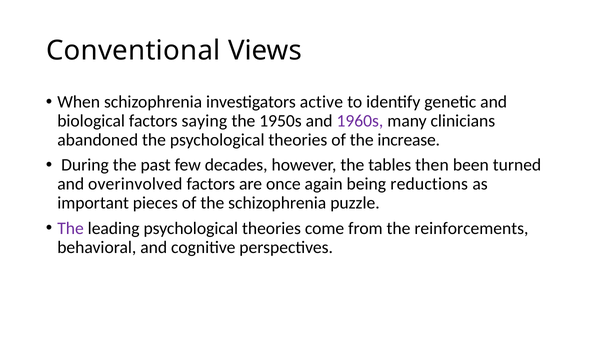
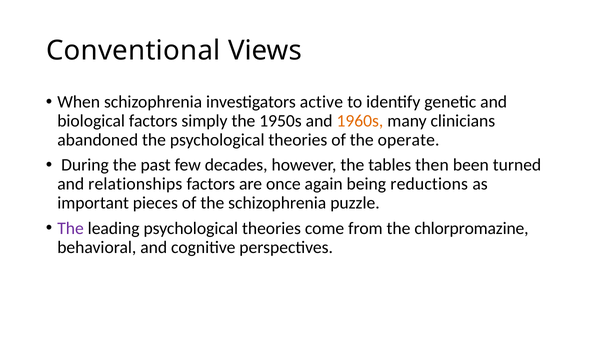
saying: saying -> simply
1960s colour: purple -> orange
increase: increase -> operate
overinvolved: overinvolved -> relationships
reinforcements: reinforcements -> chlorpromazine
